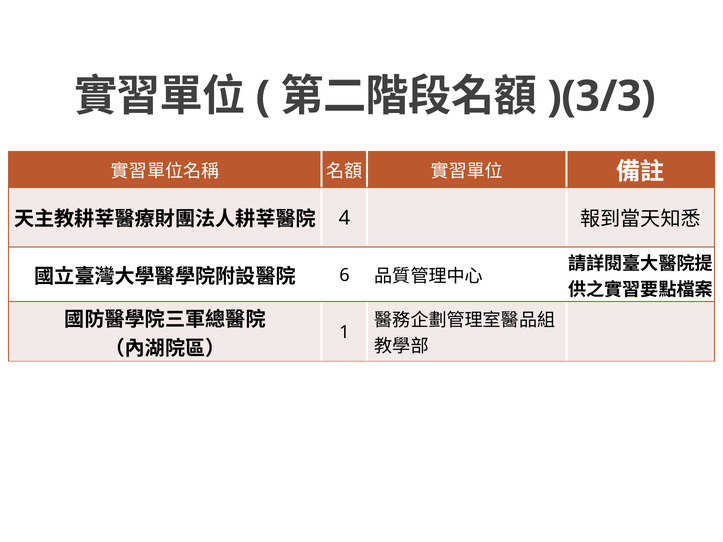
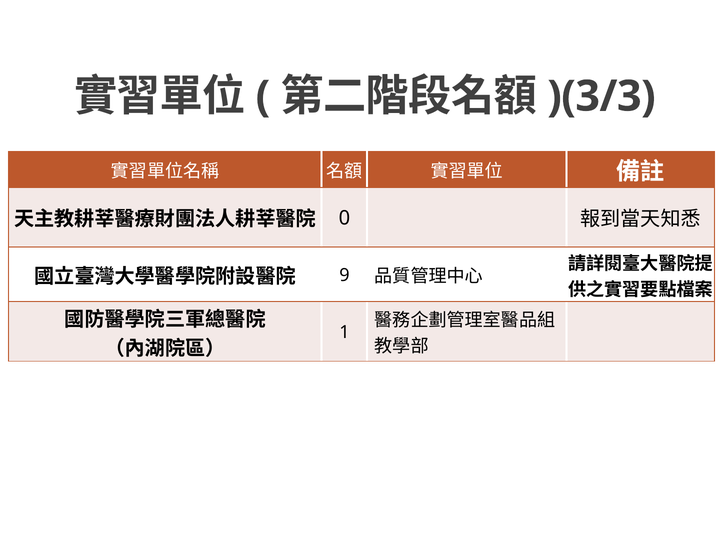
4: 4 -> 0
6: 6 -> 9
